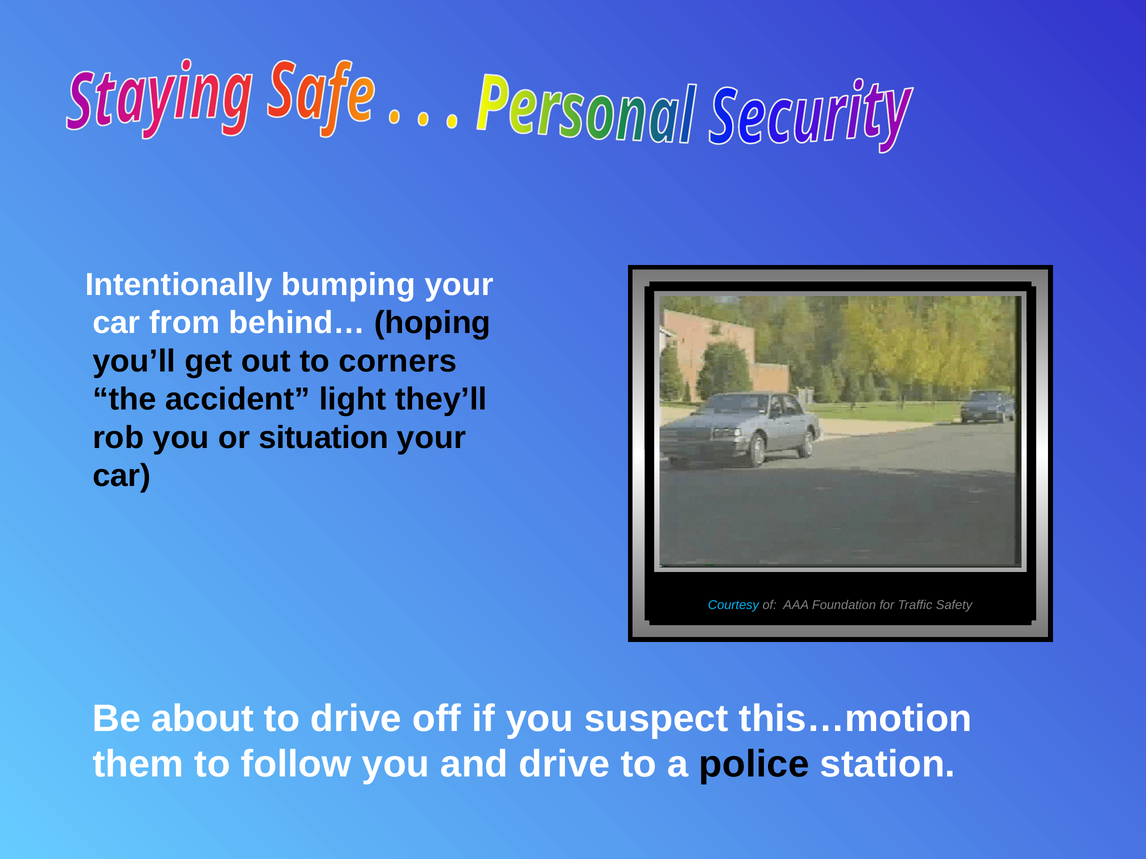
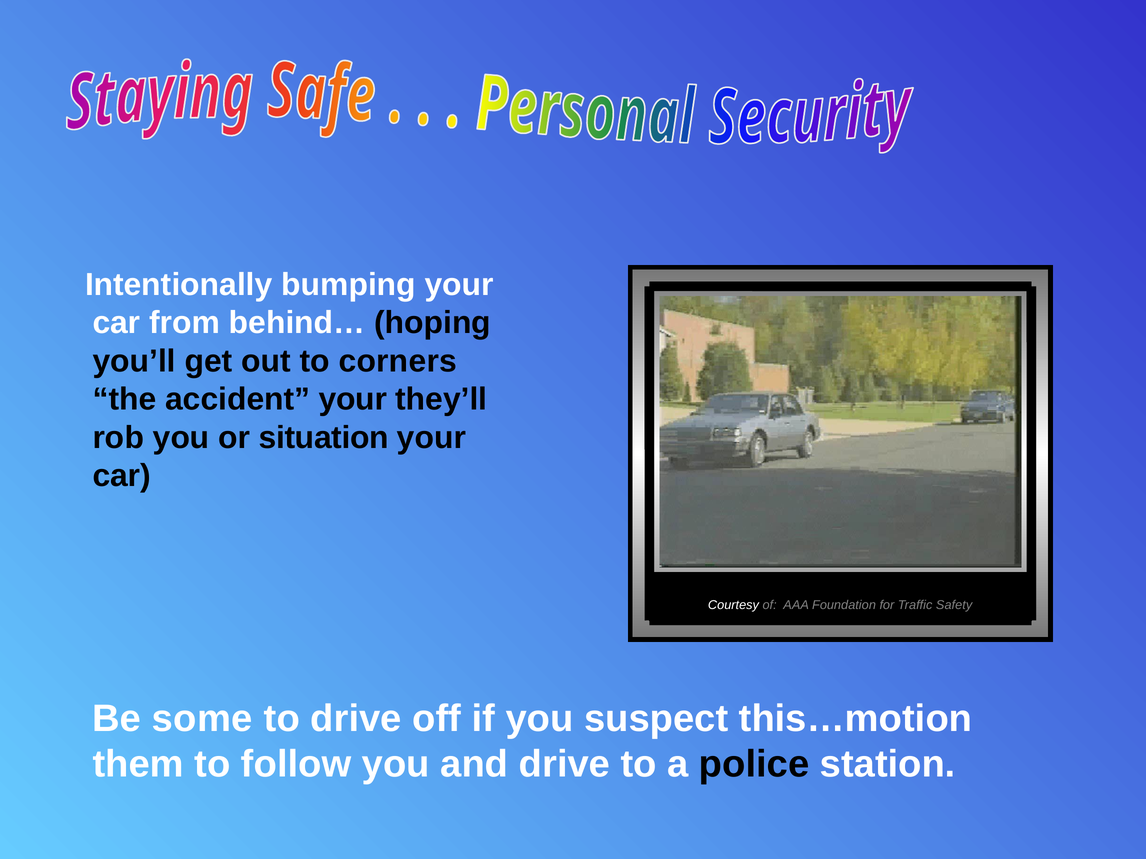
accident light: light -> your
Courtesy colour: light blue -> white
about: about -> some
